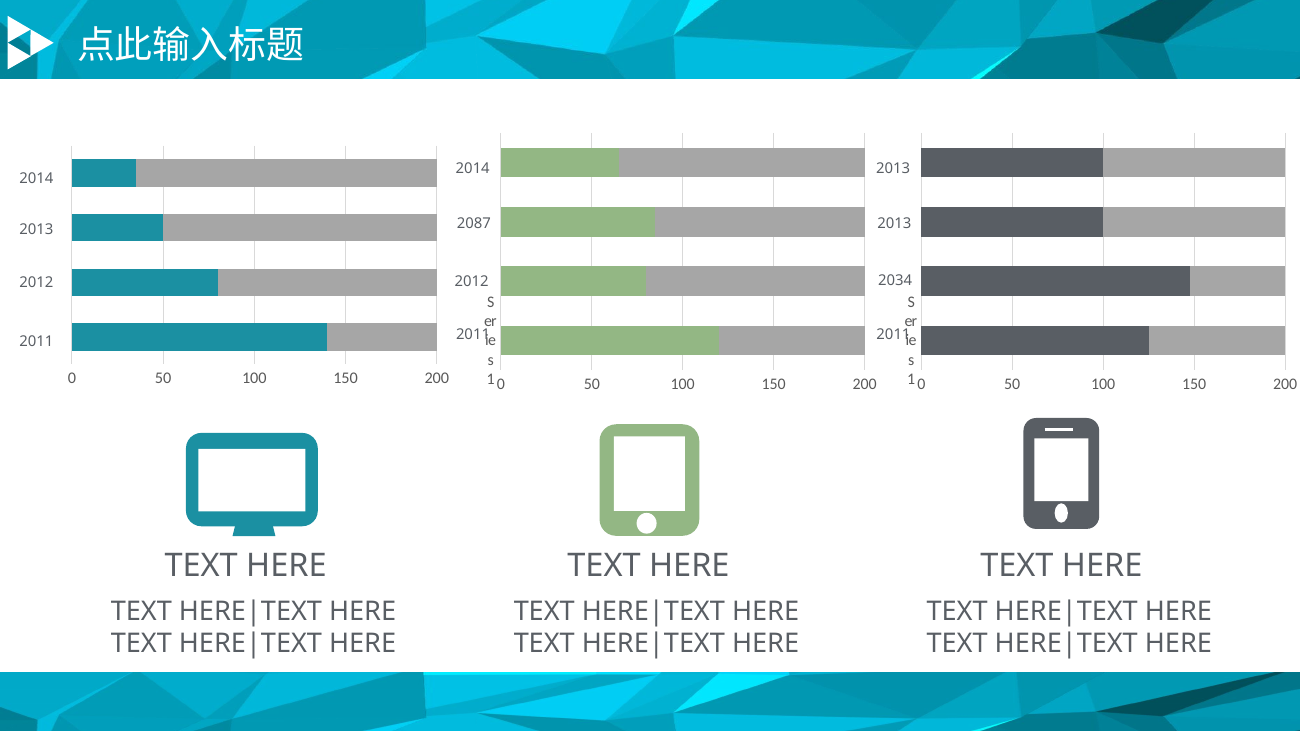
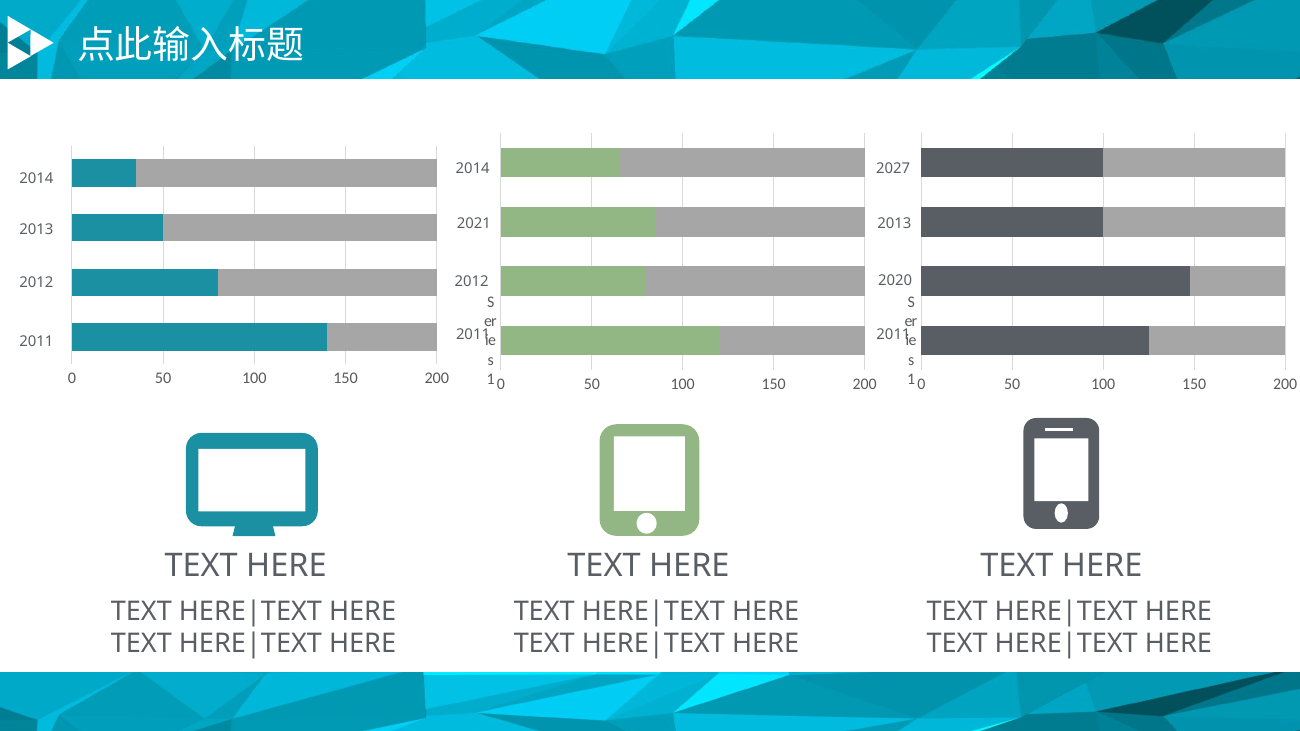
2013 at (893, 168): 2013 -> 2027
2087: 2087 -> 2021
2034: 2034 -> 2020
